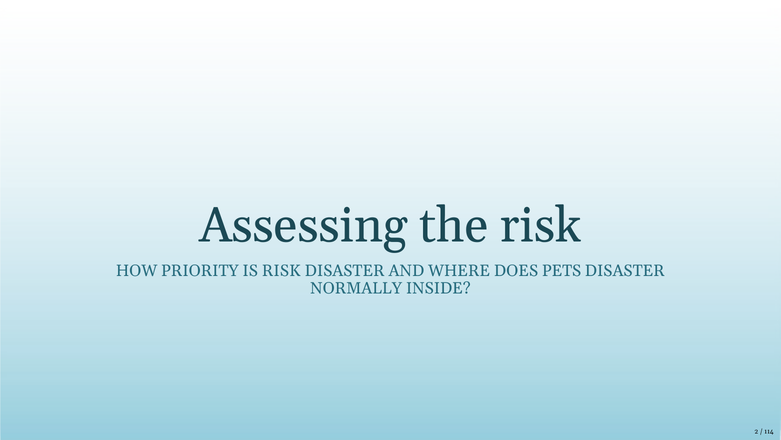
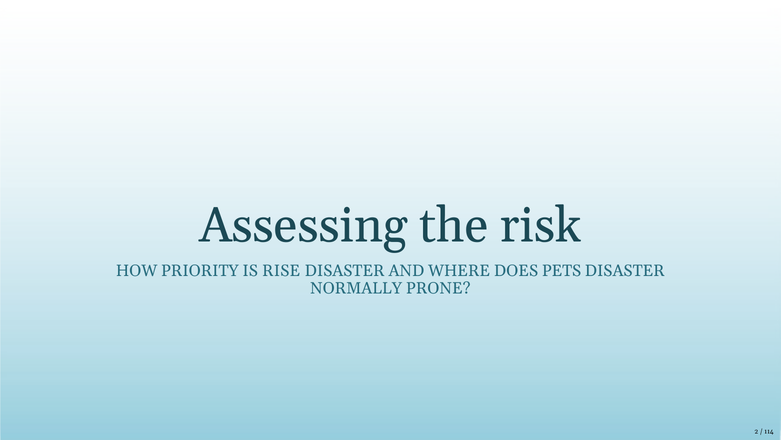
IS RISK: RISK -> RISE
INSIDE: INSIDE -> PRONE
